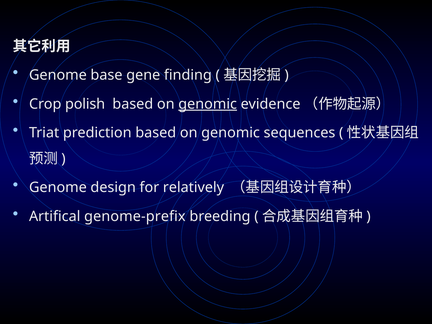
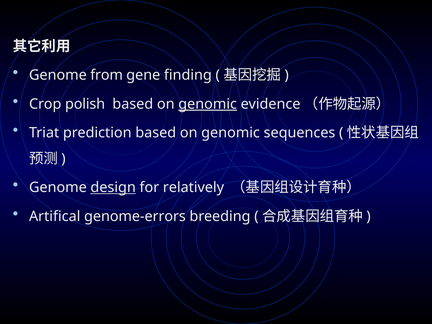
base: base -> from
design underline: none -> present
genome-prefix: genome-prefix -> genome-errors
